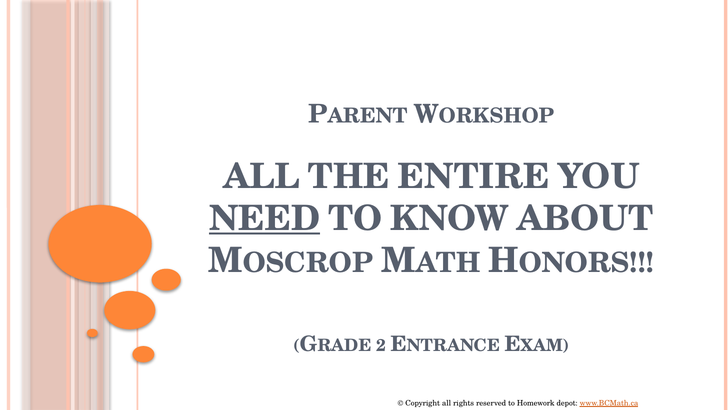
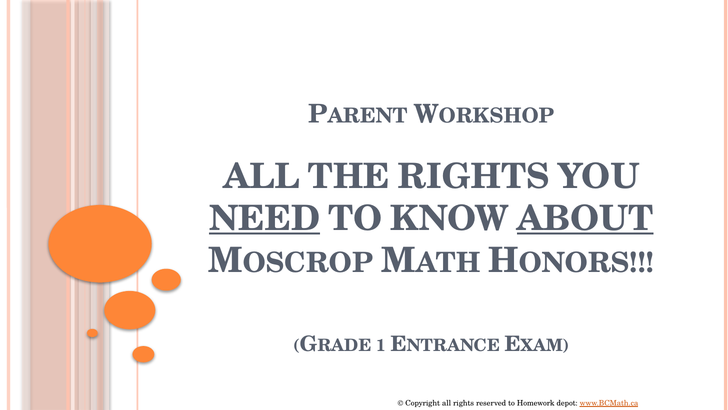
THE ENTIRE: ENTIRE -> RIGHTS
ABOUT underline: none -> present
2: 2 -> 1
